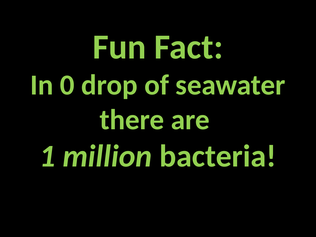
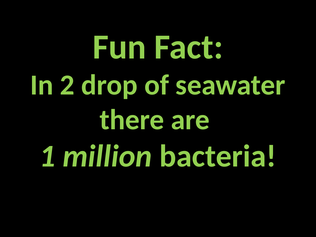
0: 0 -> 2
